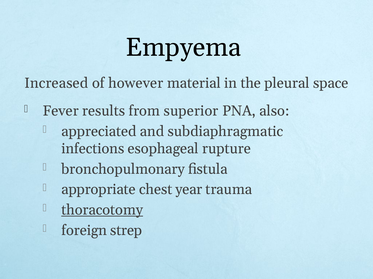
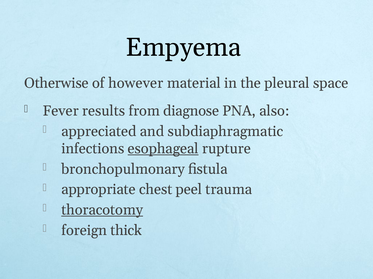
Increased: Increased -> Otherwise
superior: superior -> diagnose
esophageal underline: none -> present
year: year -> peel
strep: strep -> thick
